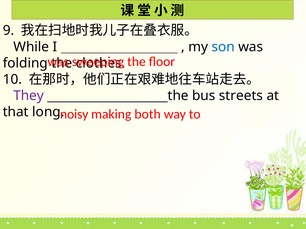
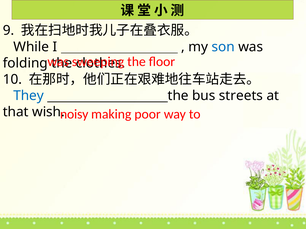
They colour: purple -> blue
long: long -> wish
both: both -> poor
